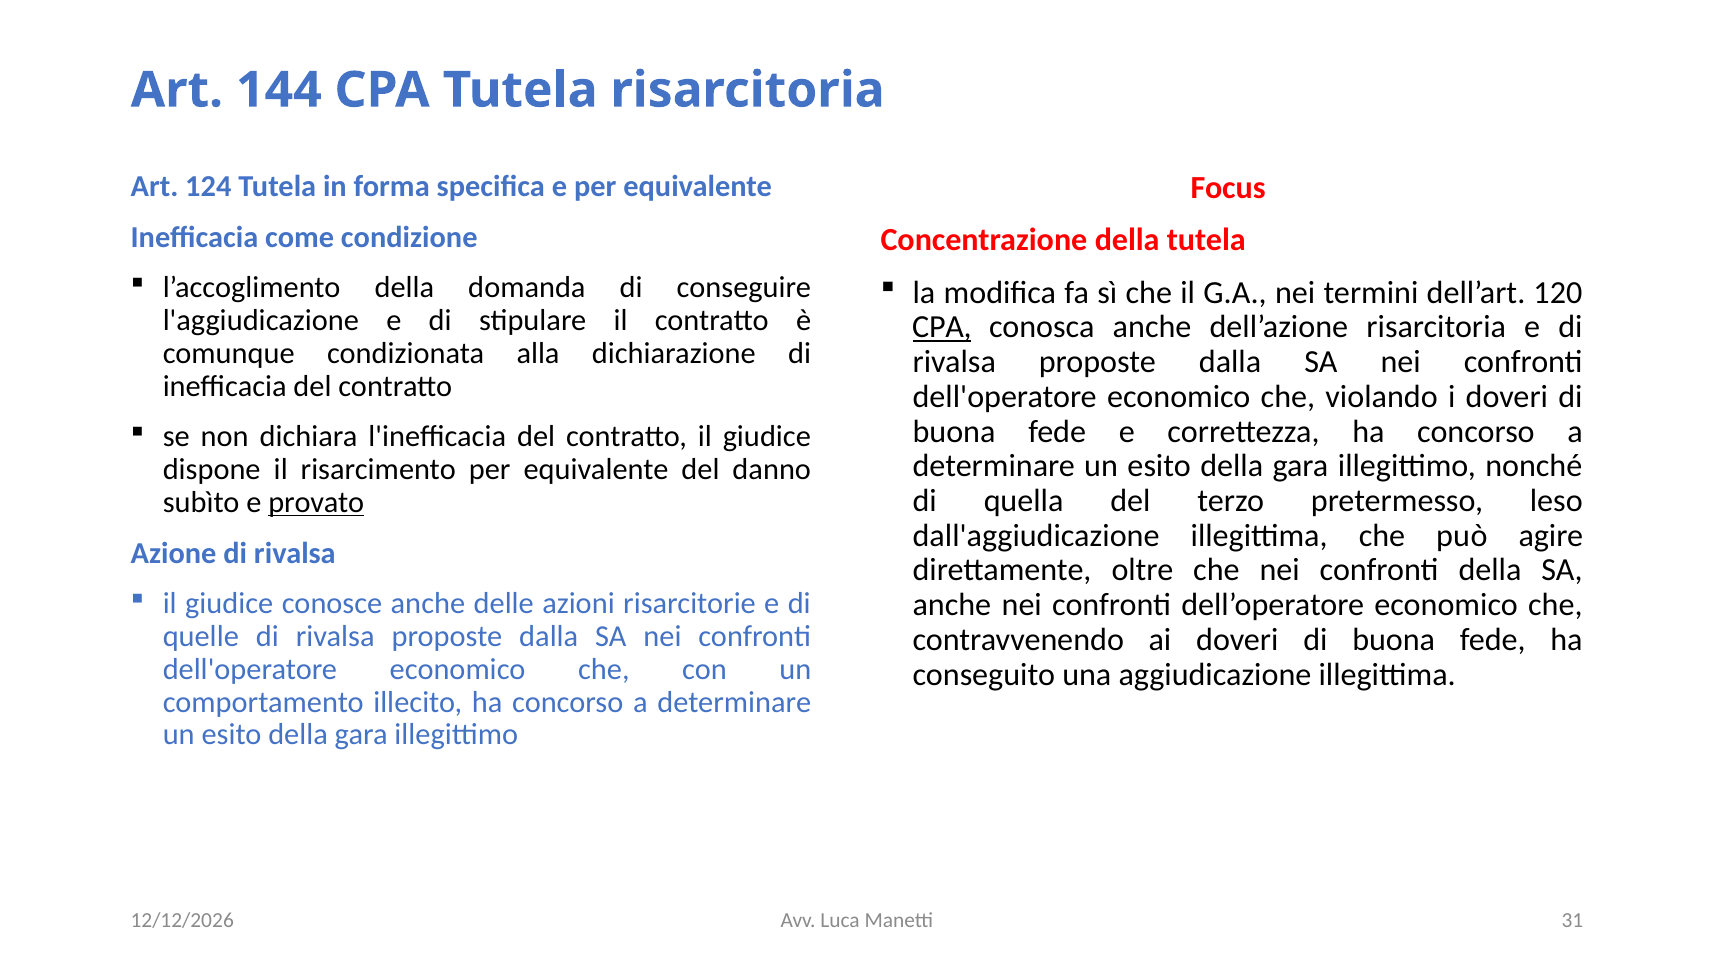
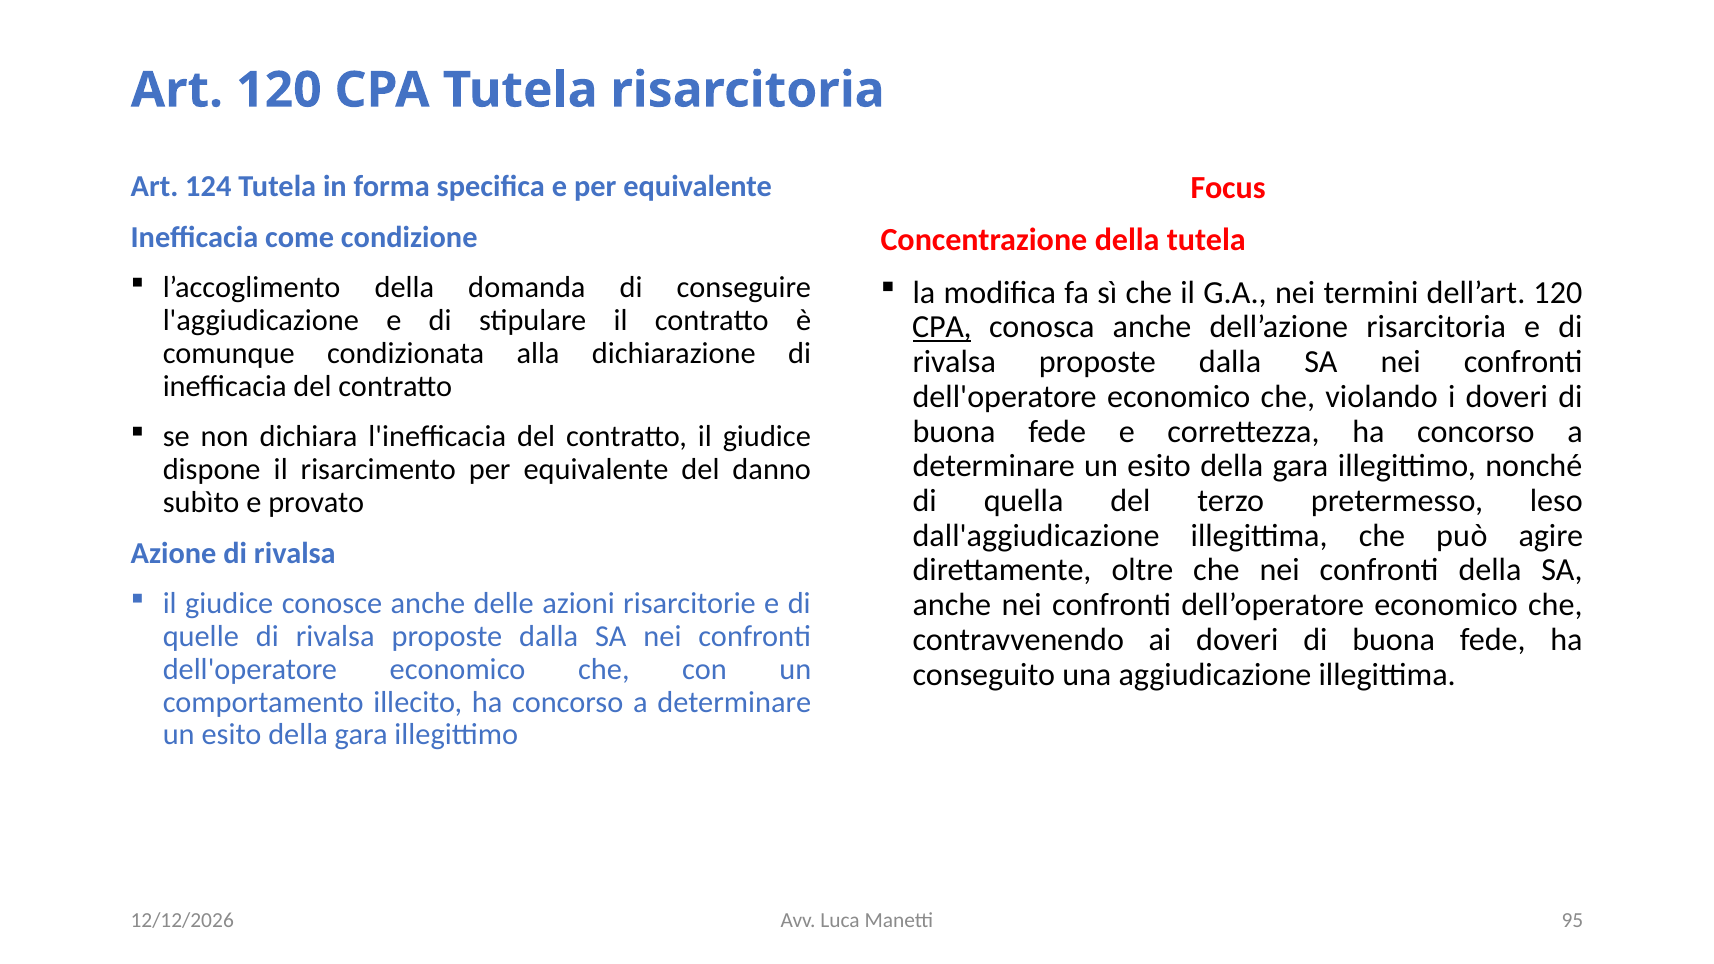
Art 144: 144 -> 120
provato underline: present -> none
31: 31 -> 95
